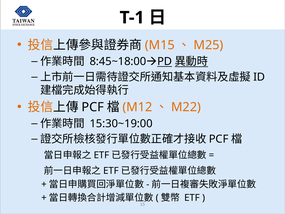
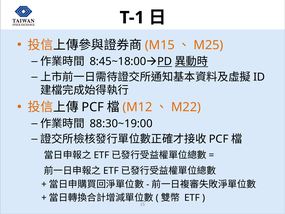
15:30~19:00: 15:30~19:00 -> 88:30~19:00
